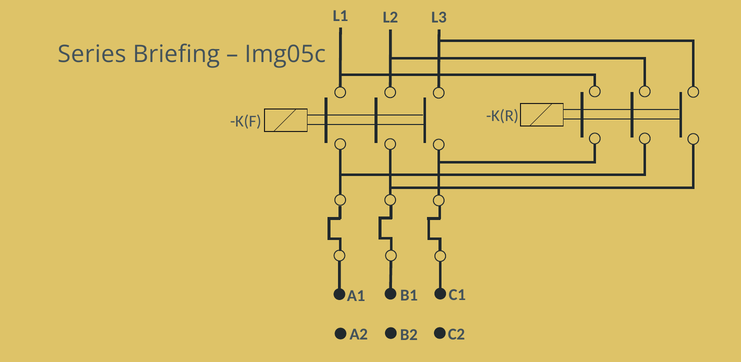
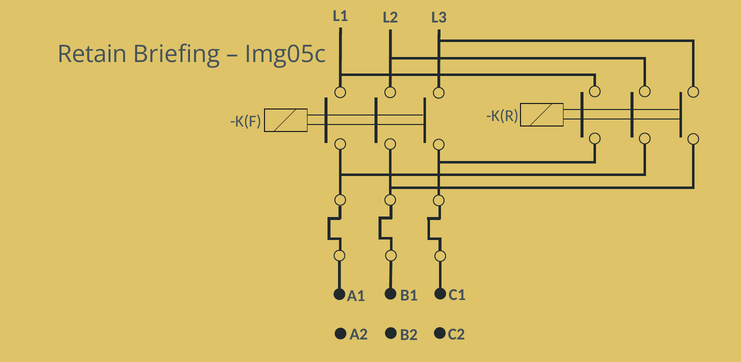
Series: Series -> Retain
